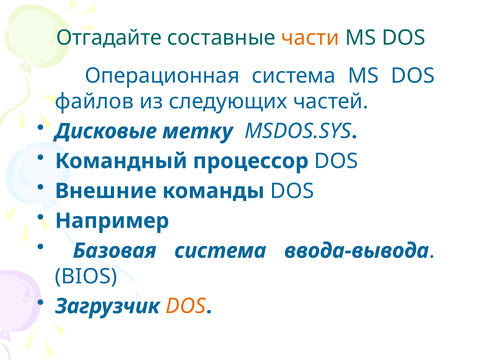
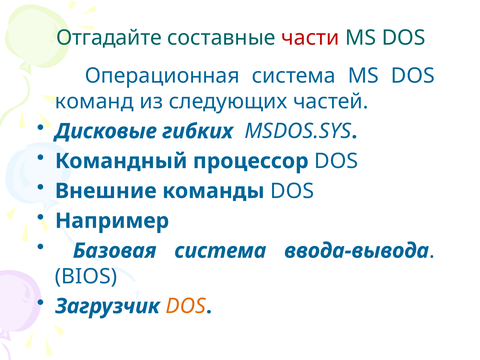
части colour: orange -> red
файлов: файлов -> команд
метку: метку -> гибких
